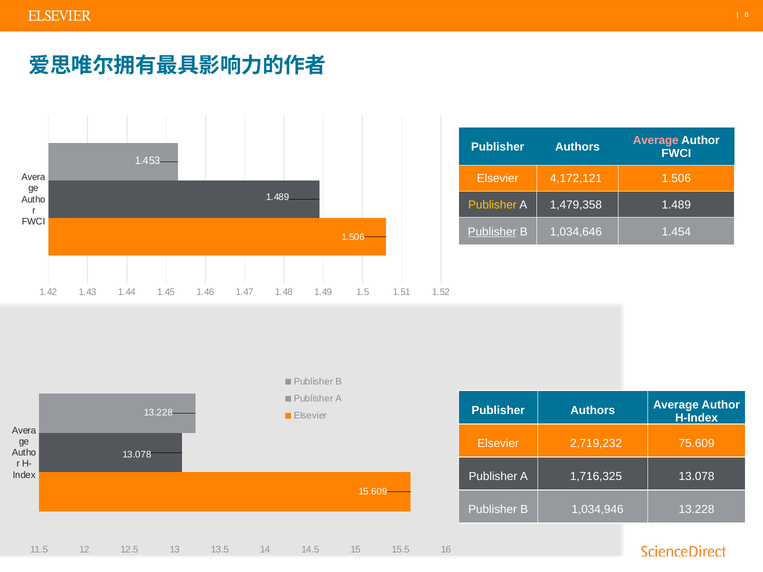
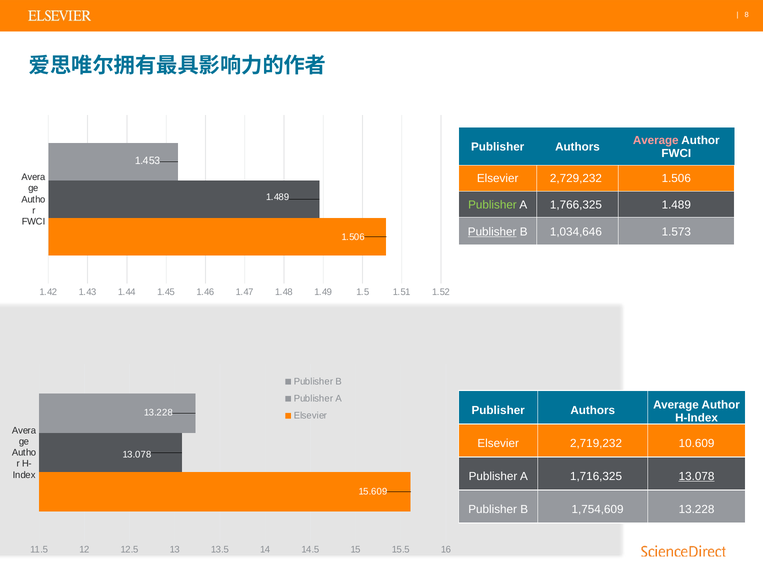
4,172,121: 4,172,121 -> 2,729,232
Publisher at (492, 205) colour: yellow -> light green
1,479,358: 1,479,358 -> 1,766,325
1.454: 1.454 -> 1.573
75.609: 75.609 -> 10.609
13.078 at (697, 476) underline: none -> present
1,034,946: 1,034,946 -> 1,754,609
